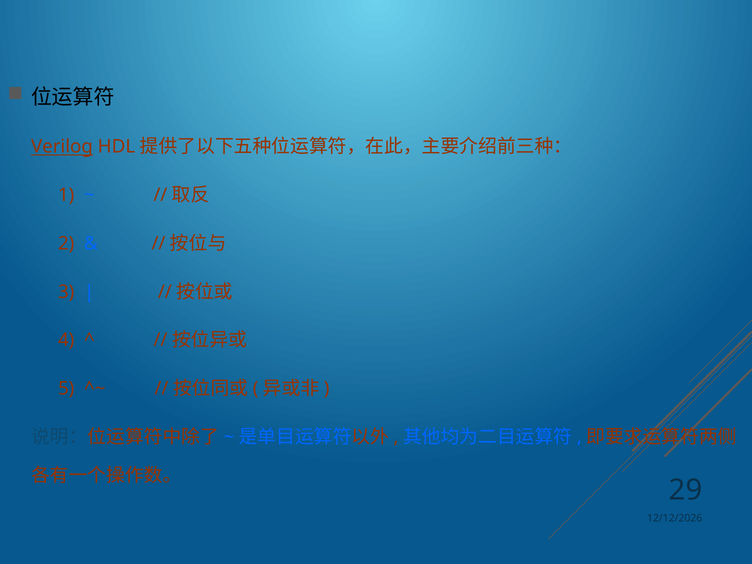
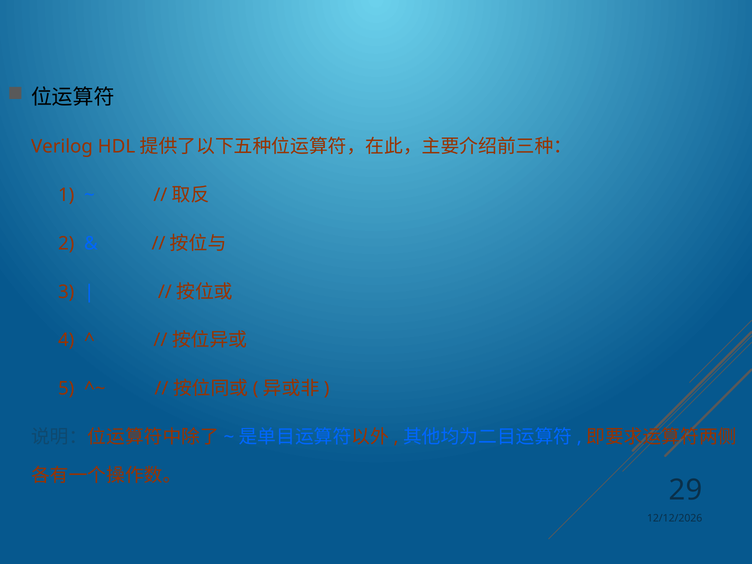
Verilog underline: present -> none
